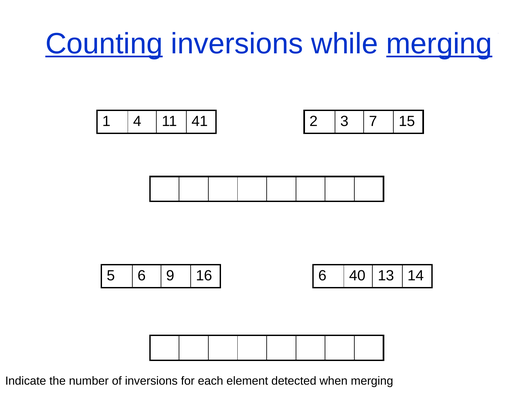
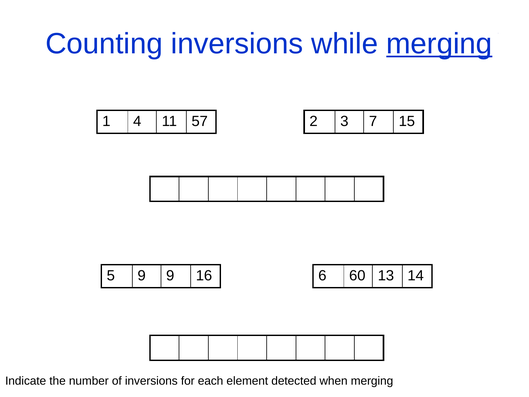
Counting underline: present -> none
41: 41 -> 57
5 6: 6 -> 9
40: 40 -> 60
